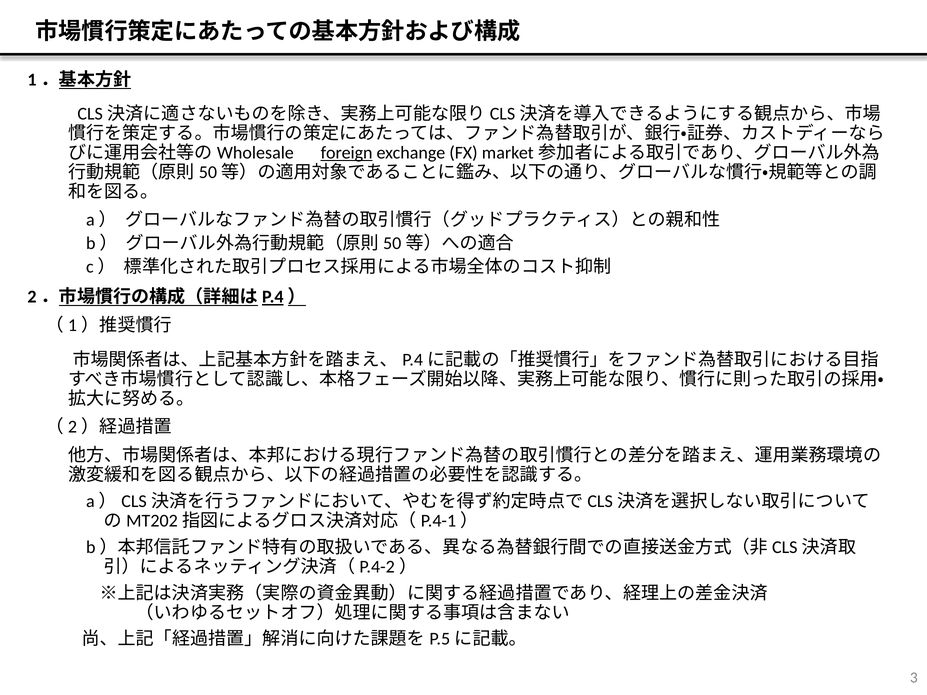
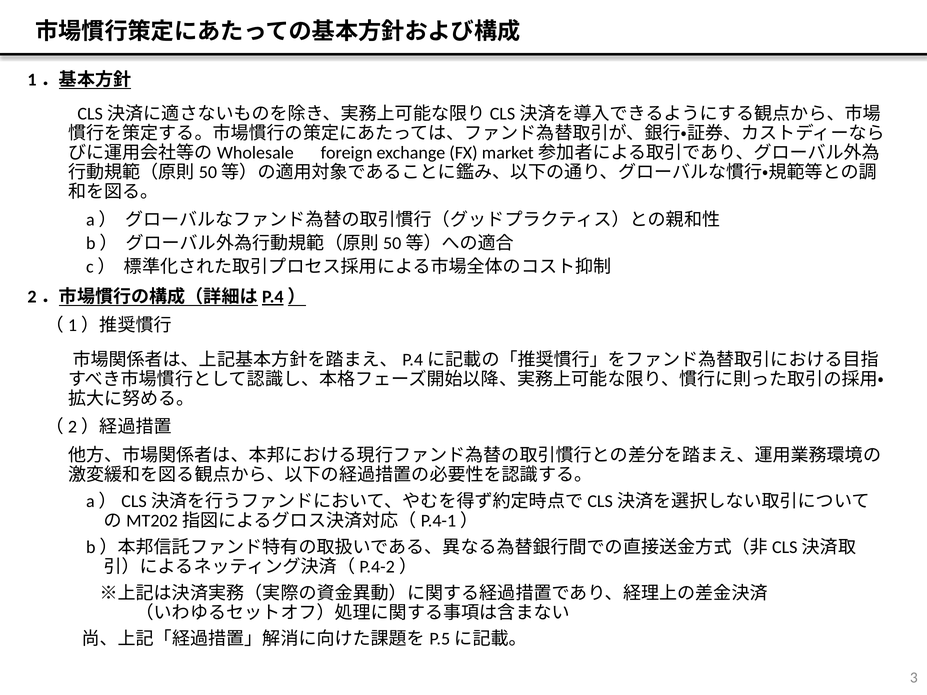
foreign underline: present -> none
